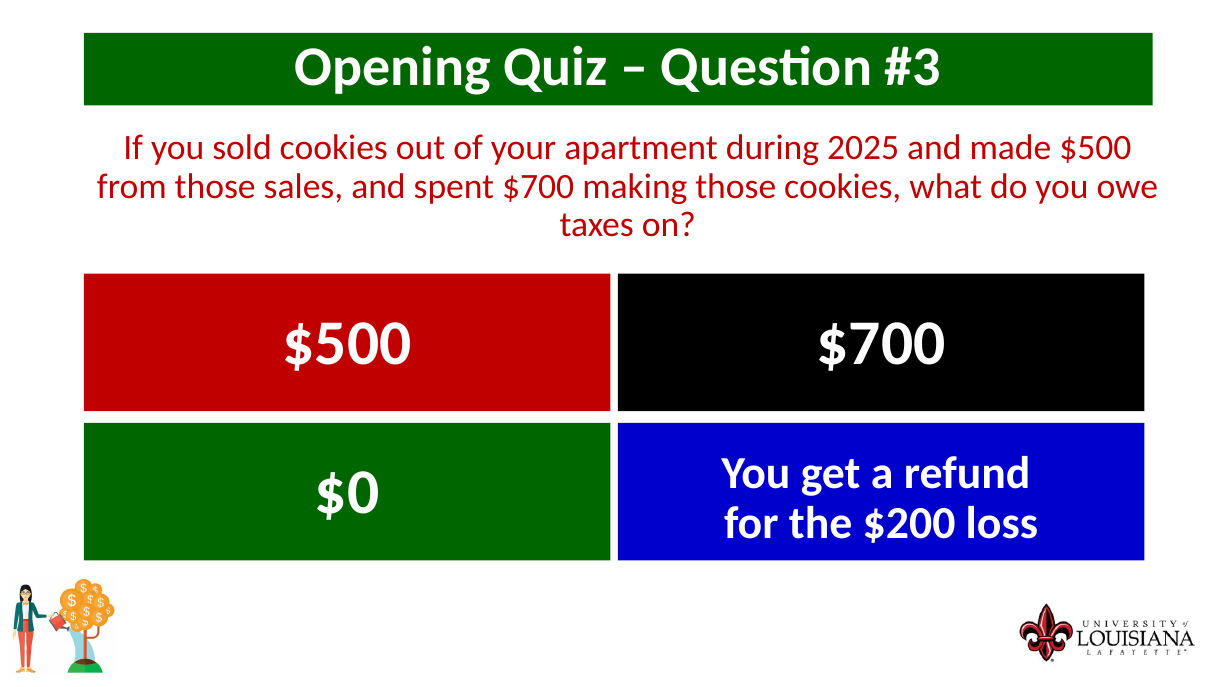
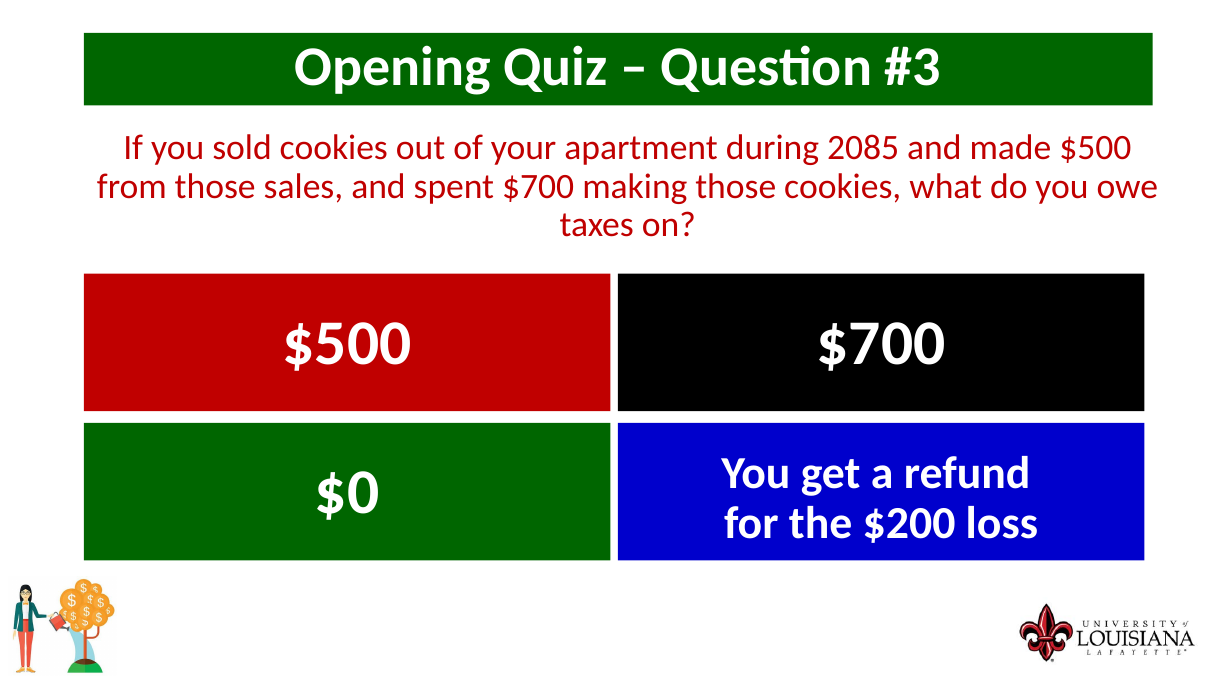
2025: 2025 -> 2085
